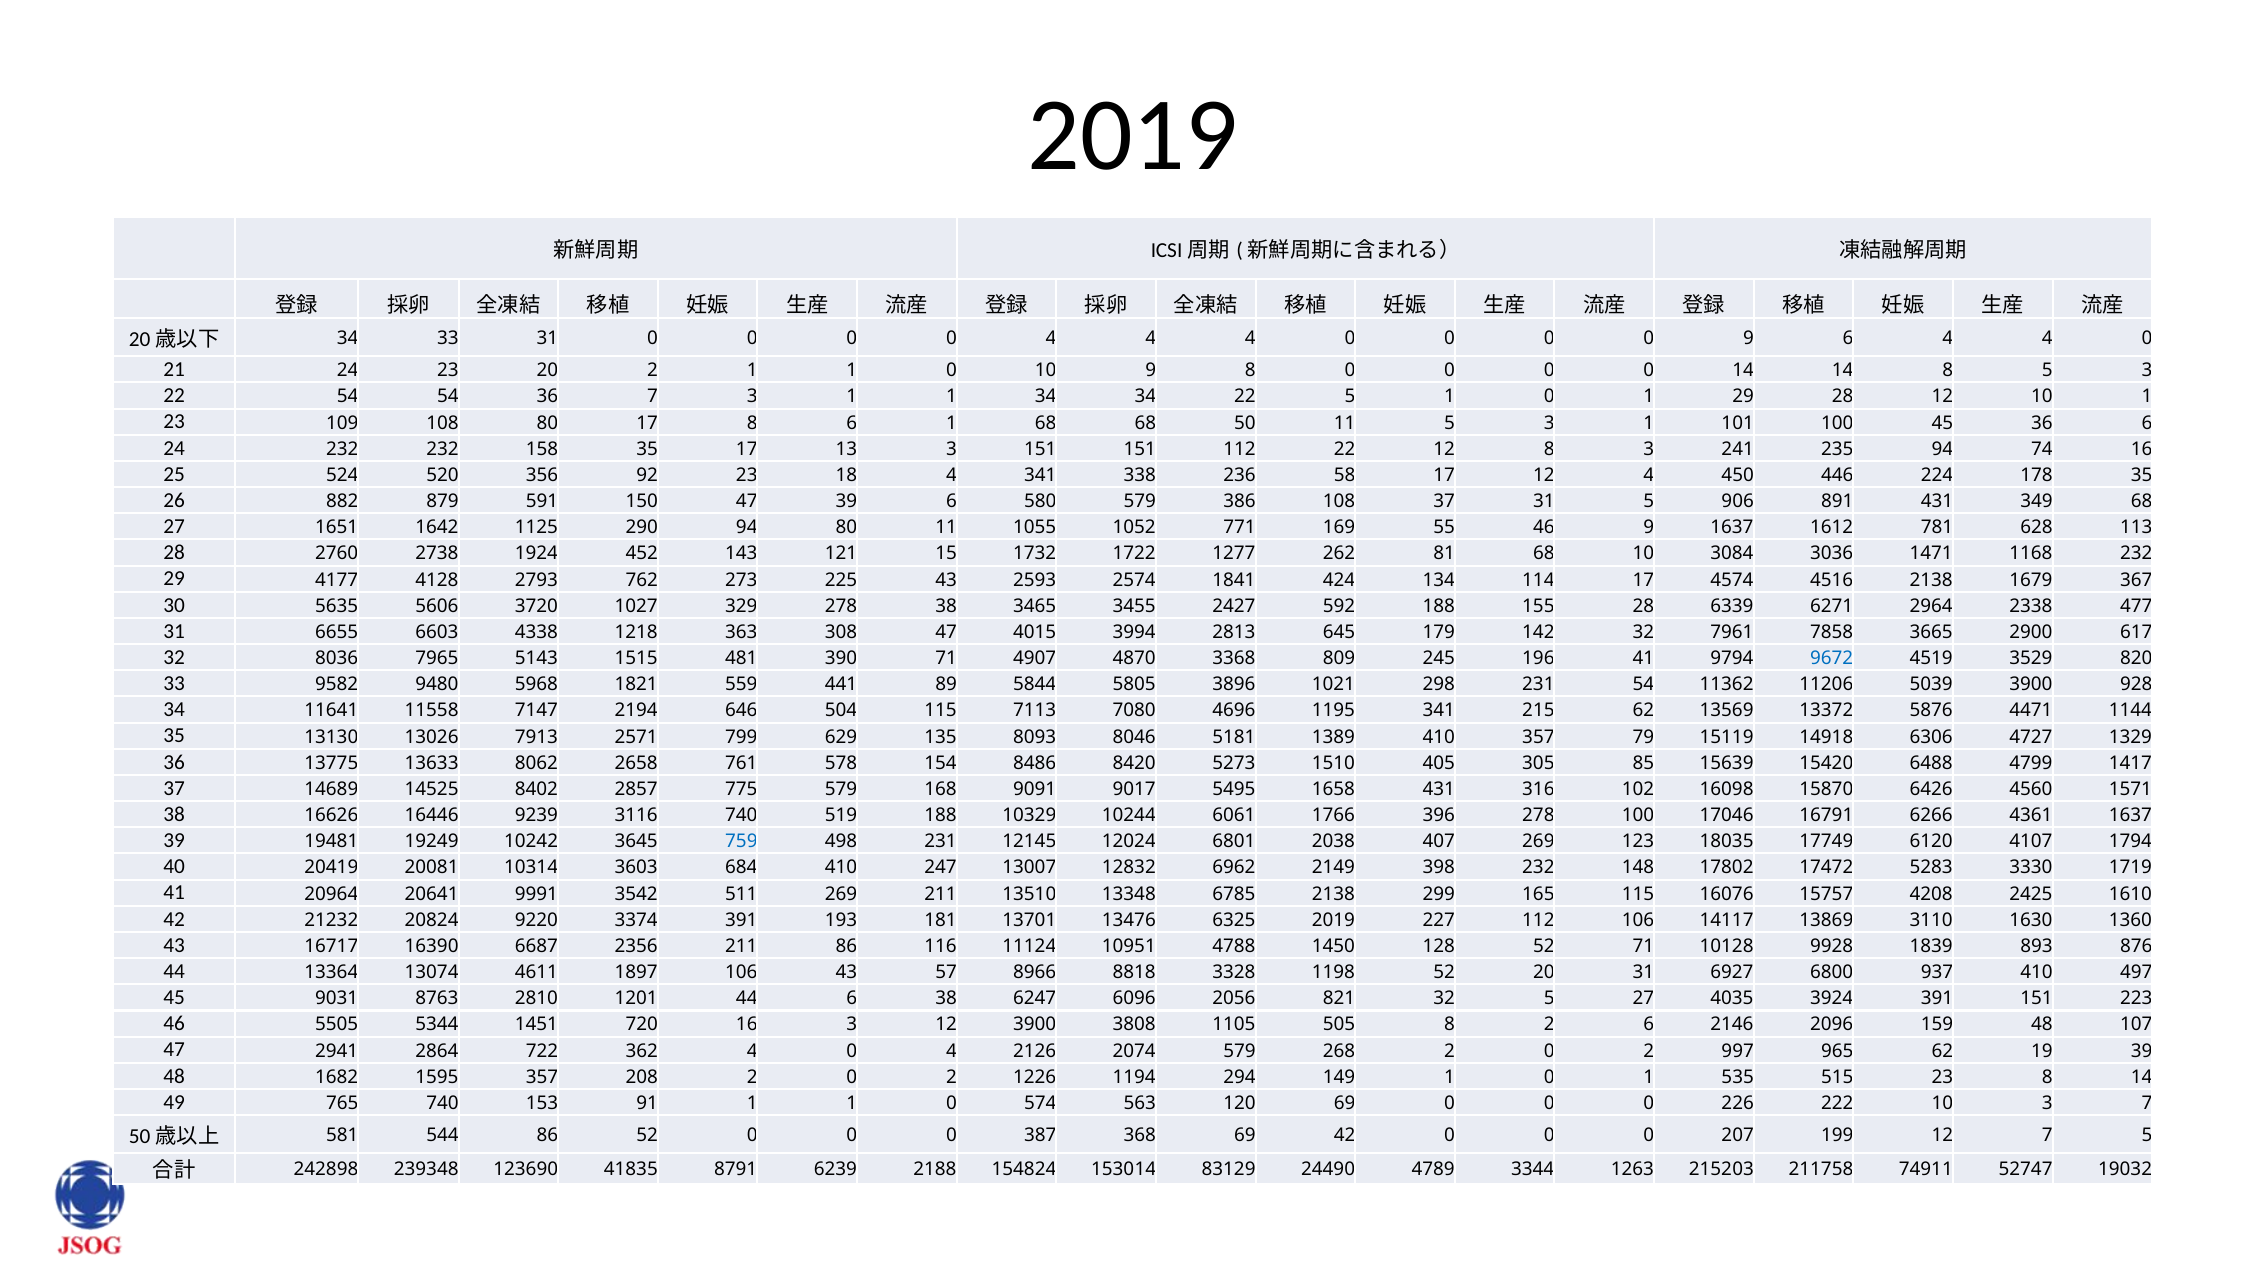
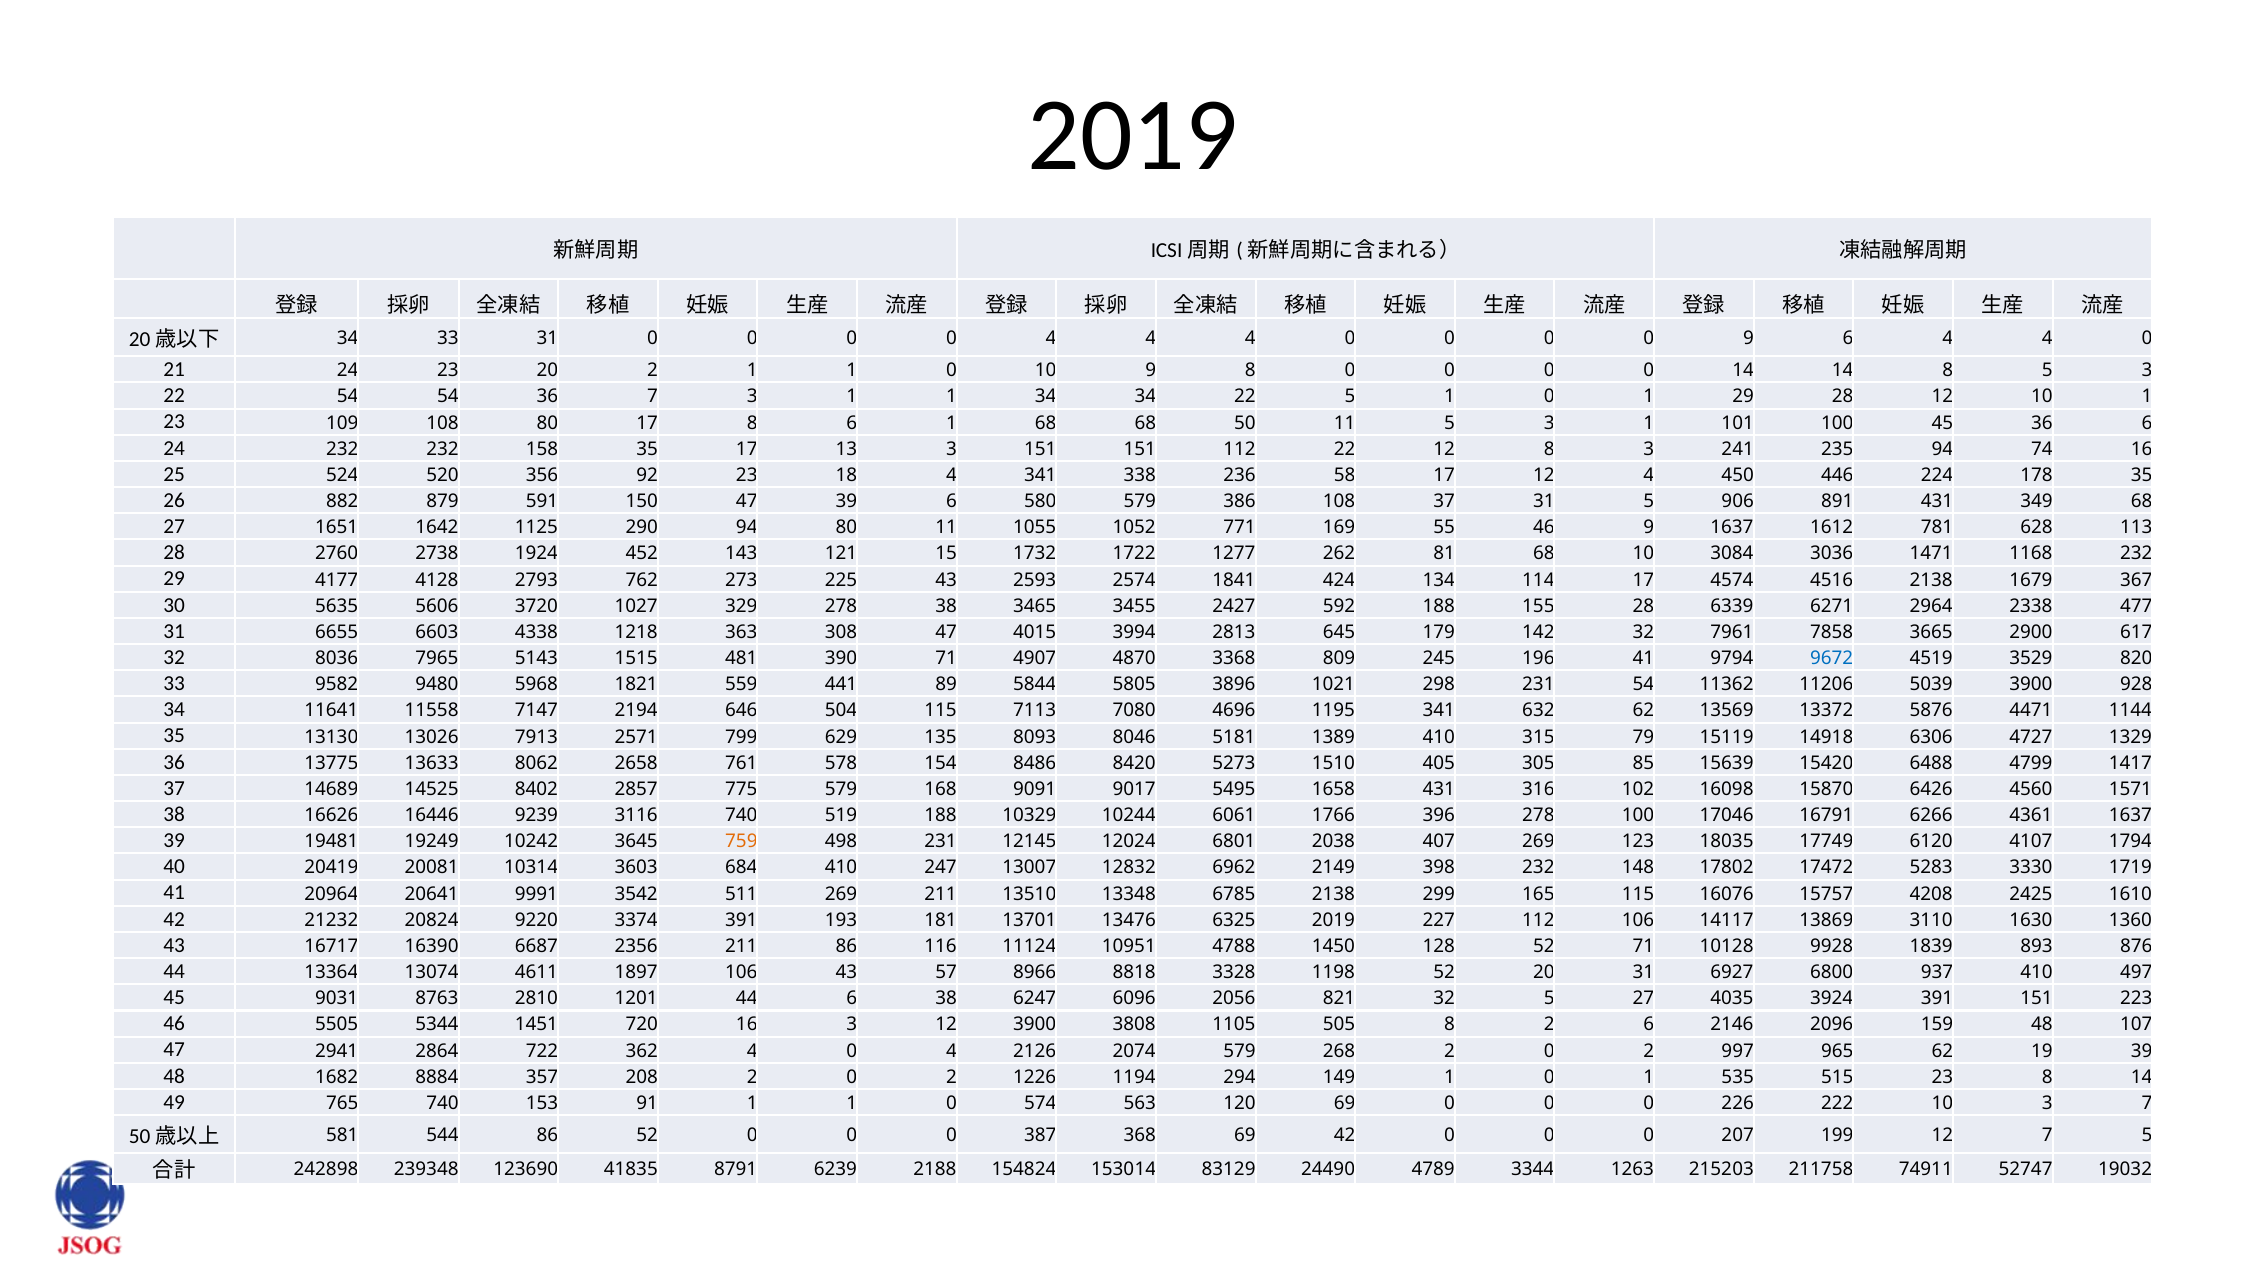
215: 215 -> 632
410 357: 357 -> 315
759 colour: blue -> orange
1595: 1595 -> 8884
